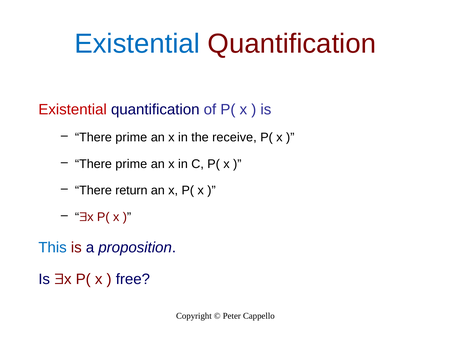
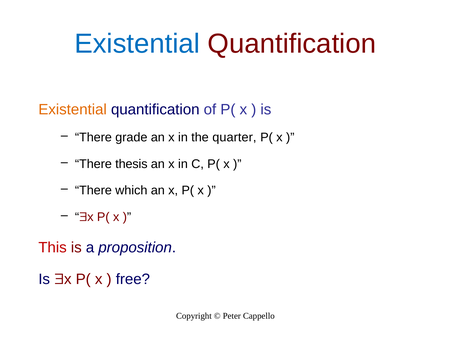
Existential at (73, 110) colour: red -> orange
prime at (131, 137): prime -> grade
receive: receive -> quarter
prime at (131, 164): prime -> thesis
return: return -> which
This colour: blue -> red
